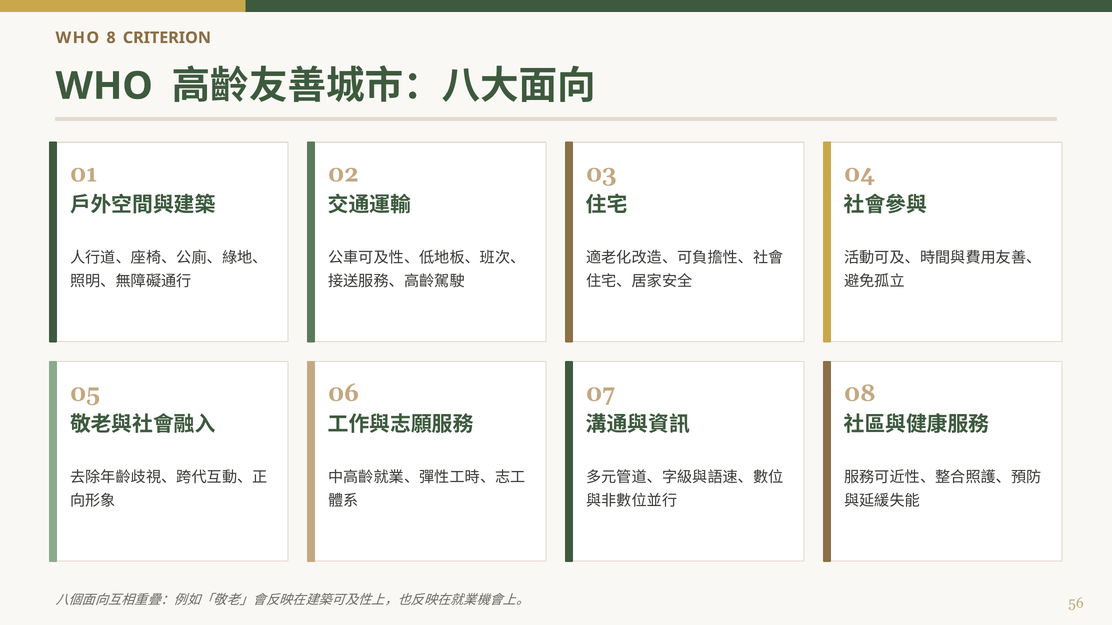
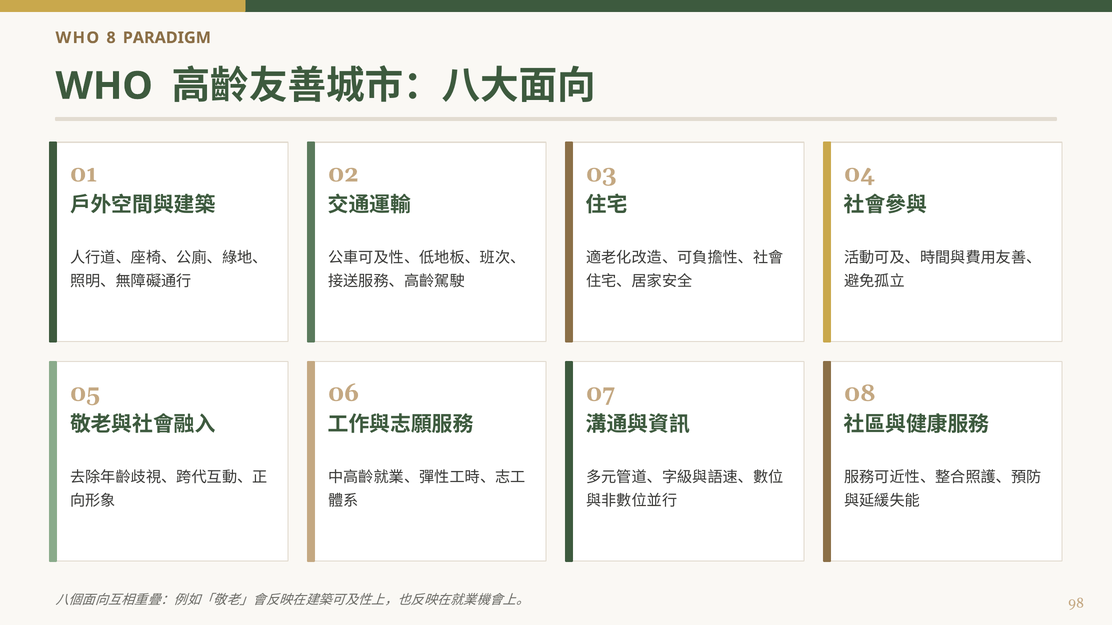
CRITERION: CRITERION -> PARADIGM
56: 56 -> 98
